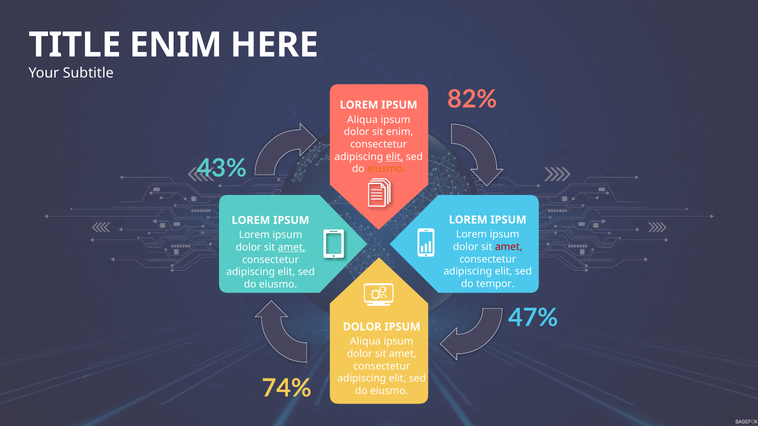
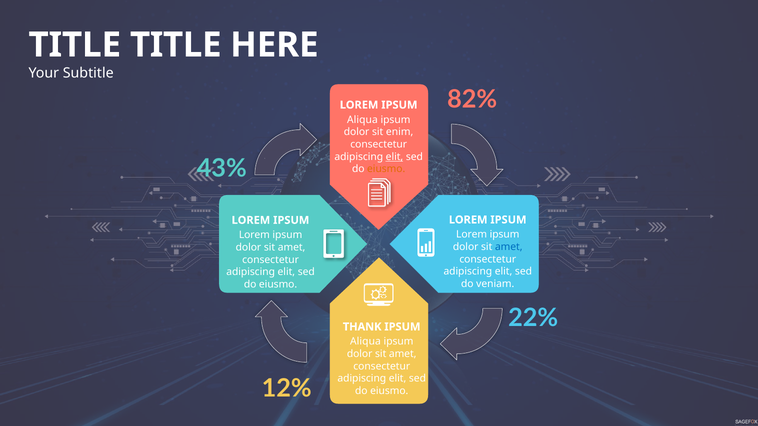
ENIM at (176, 45): ENIM -> TITLE
amet at (509, 247) colour: red -> blue
amet at (292, 248) underline: present -> none
tempor: tempor -> veniam
47%: 47% -> 22%
DOLOR at (362, 327): DOLOR -> THANK
74%: 74% -> 12%
